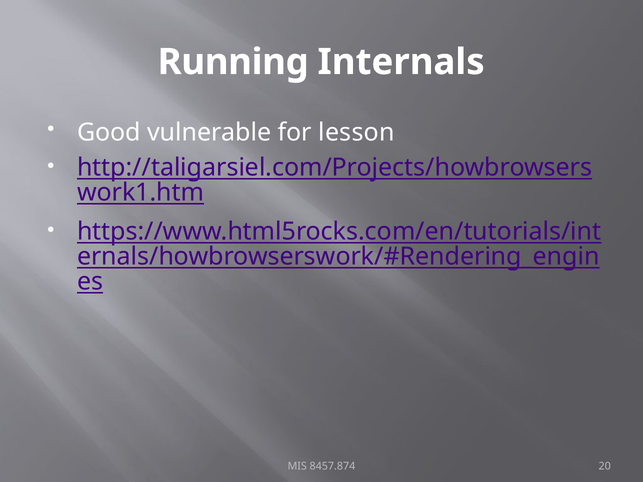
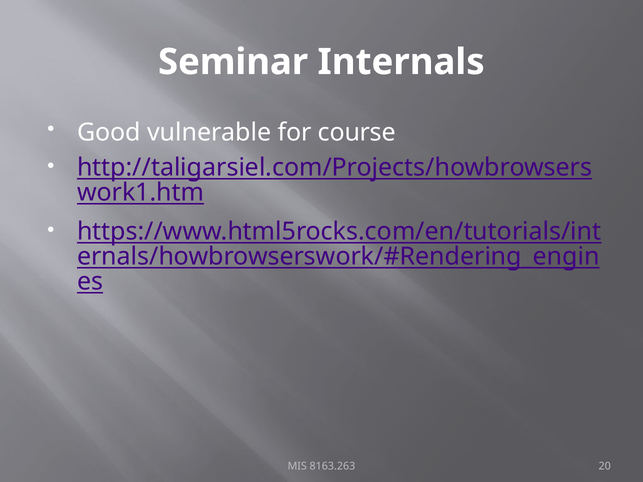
Running: Running -> Seminar
lesson: lesson -> course
8457.874: 8457.874 -> 8163.263
